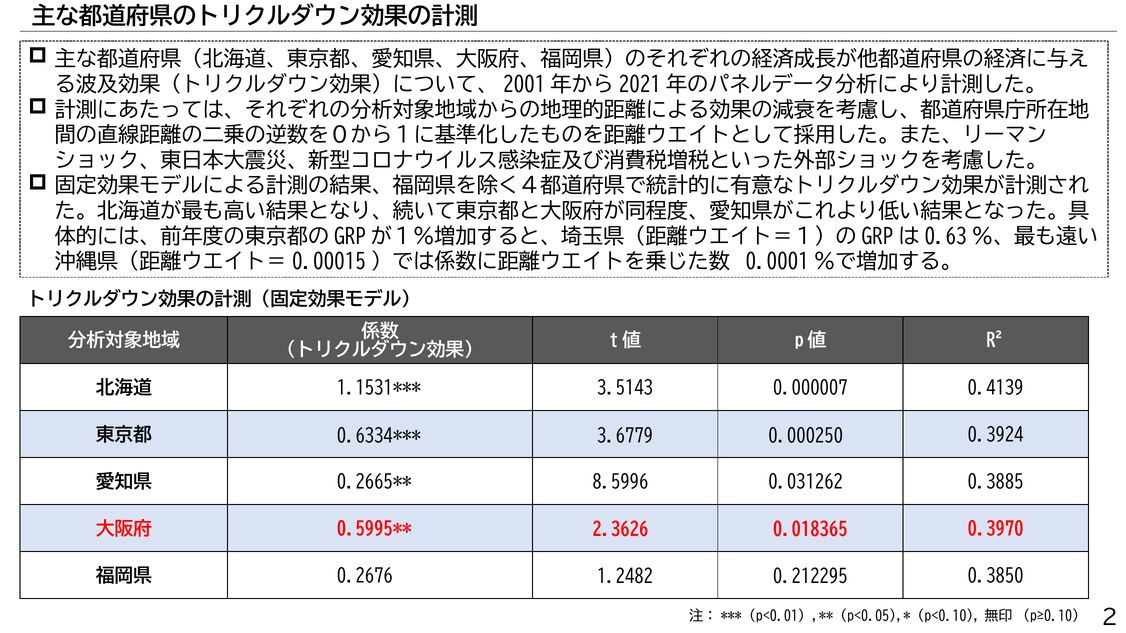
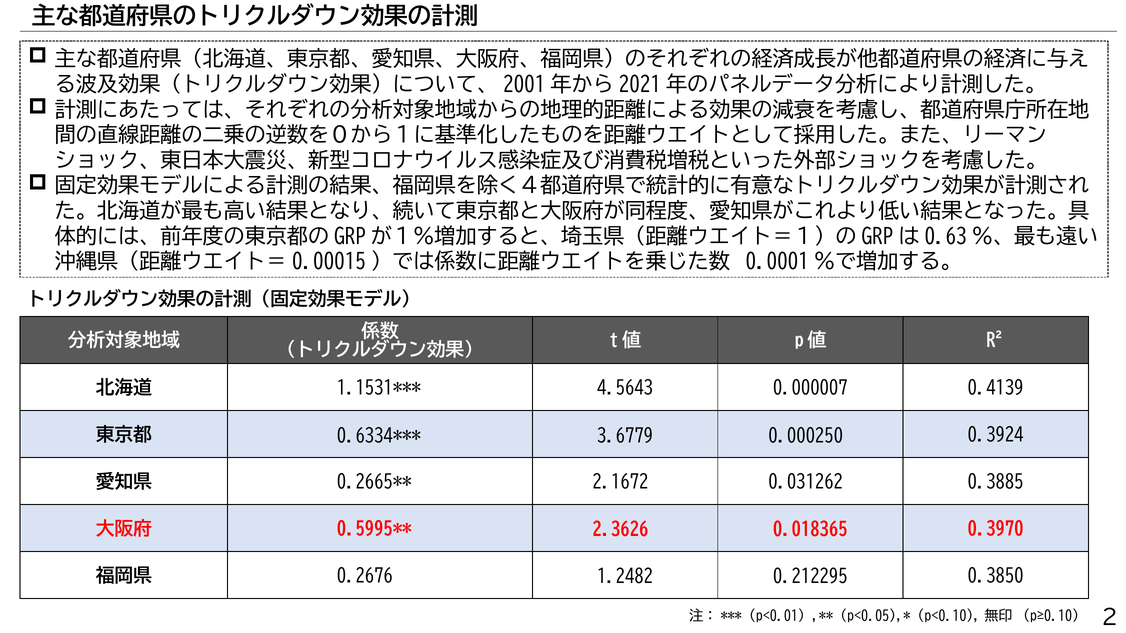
3.5143: 3.5143 -> 4.5643
8.5996: 8.5996 -> 2.1672
